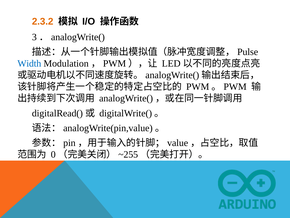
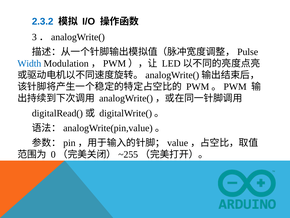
2.3.2 colour: orange -> blue
